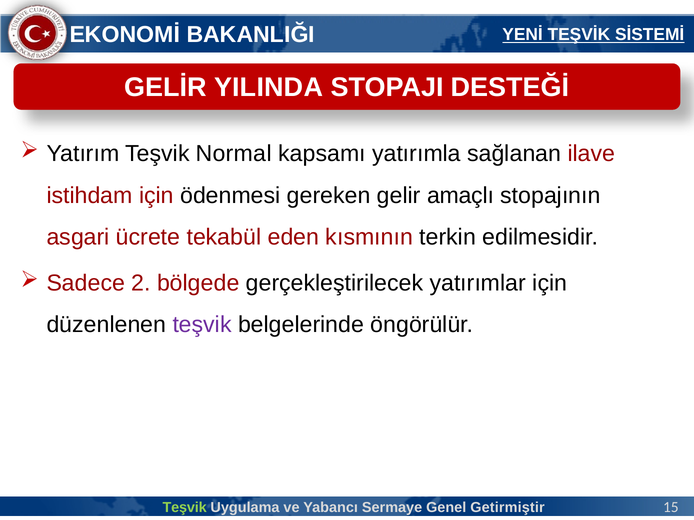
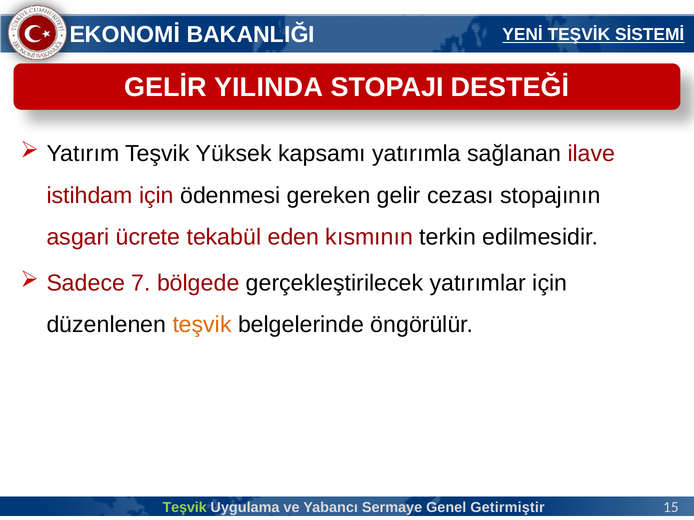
Normal: Normal -> Yüksek
amaçlı: amaçlı -> cezası
2: 2 -> 7
teşvik at (202, 325) colour: purple -> orange
